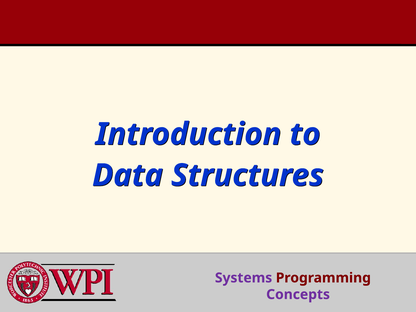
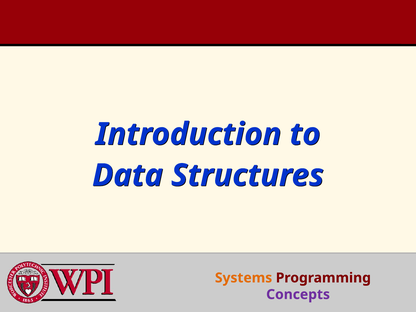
Systems colour: purple -> orange
